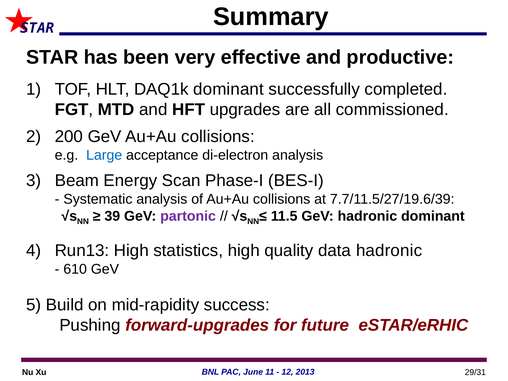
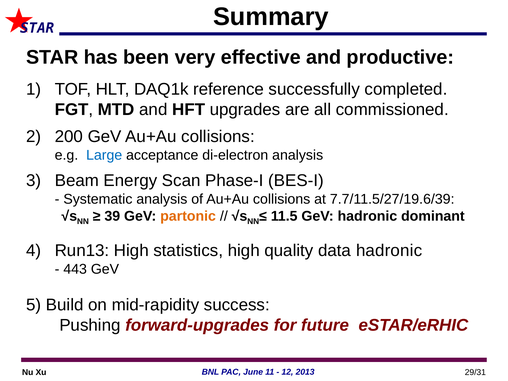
DAQ1k dominant: dominant -> reference
partonic colour: purple -> orange
610: 610 -> 443
